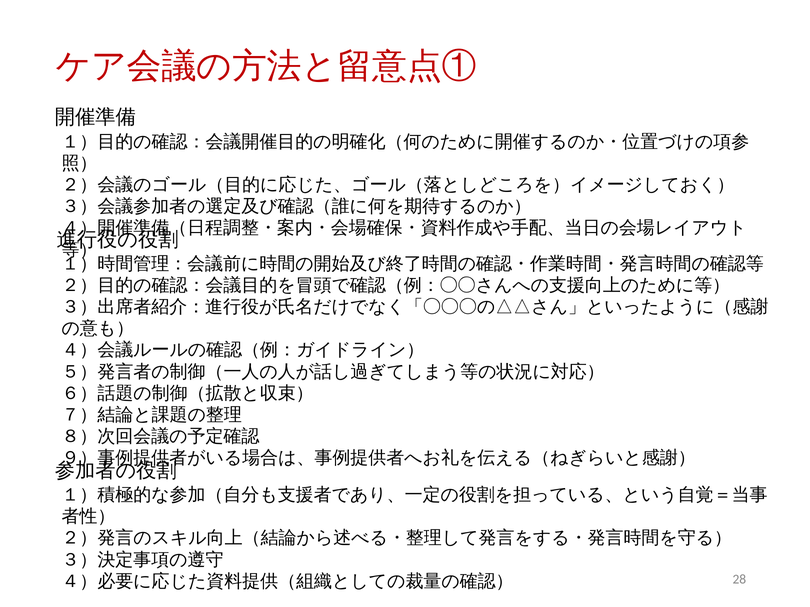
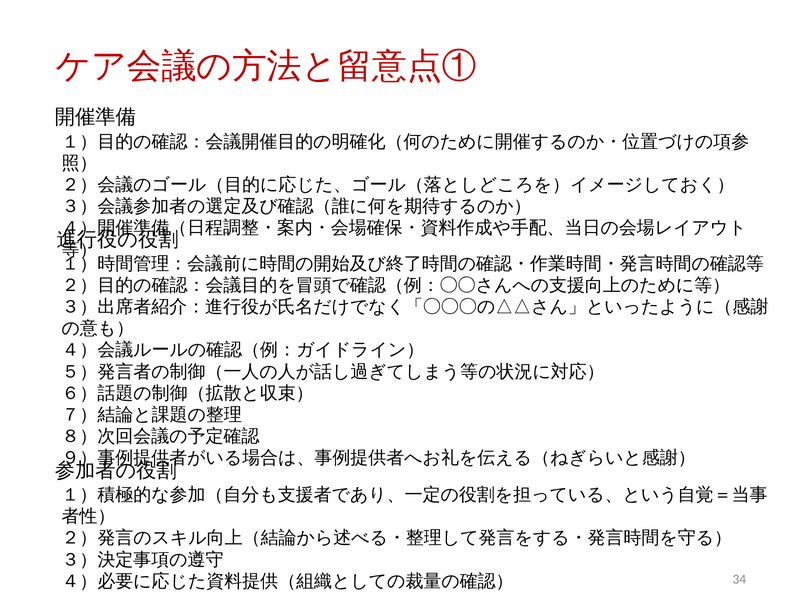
28: 28 -> 34
